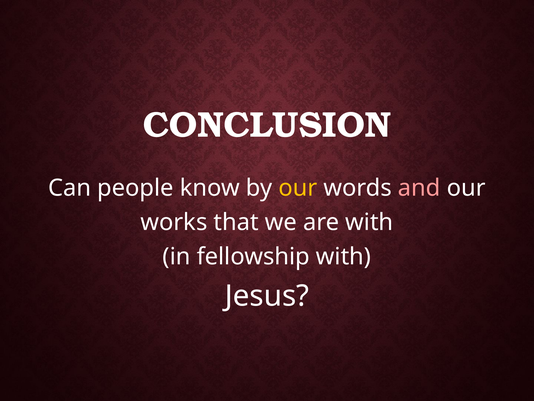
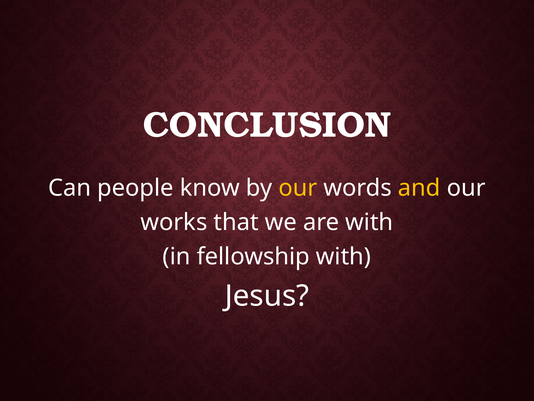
and colour: pink -> yellow
